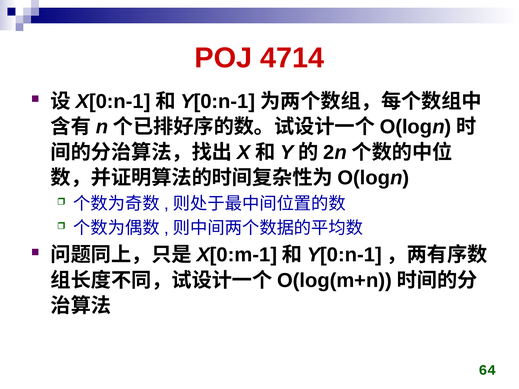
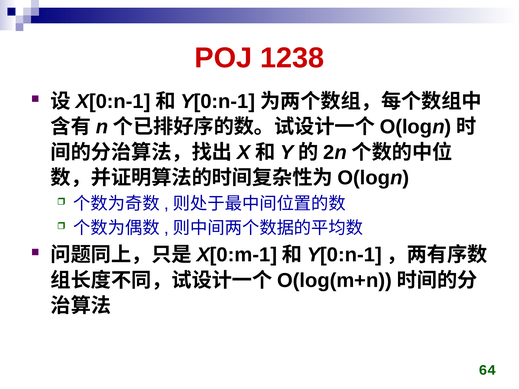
4714: 4714 -> 1238
